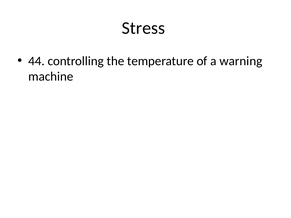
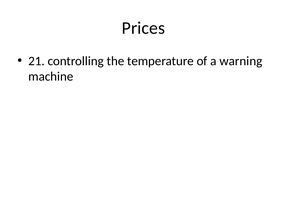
Stress: Stress -> Prices
44: 44 -> 21
